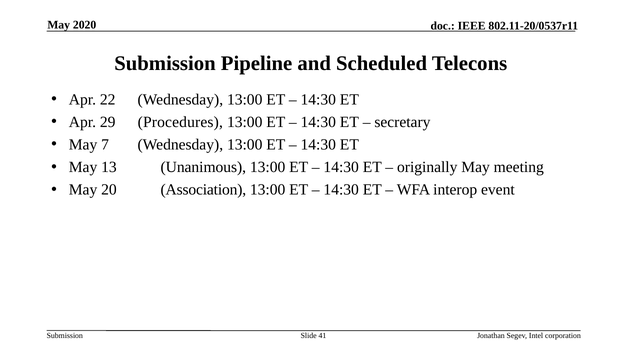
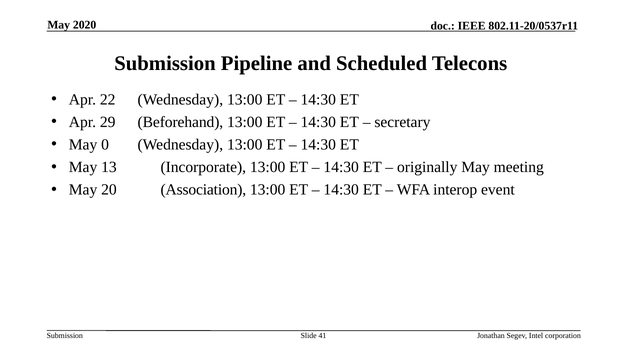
Procedures: Procedures -> Beforehand
7: 7 -> 0
Unanimous: Unanimous -> Incorporate
